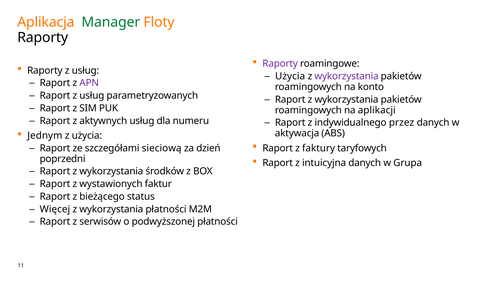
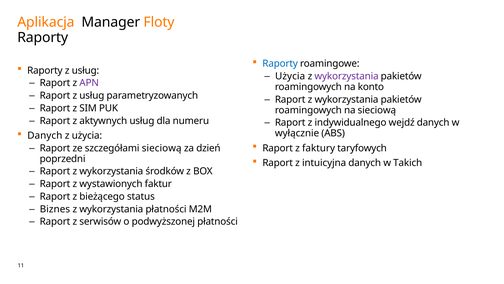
Manager colour: green -> black
Raporty at (280, 64) colour: purple -> blue
na aplikacji: aplikacji -> sieciową
przez: przez -> wejdź
Jednym at (45, 135): Jednym -> Danych
aktywacja: aktywacja -> wyłącznie
Grupa: Grupa -> Takich
Więcej: Więcej -> Biznes
